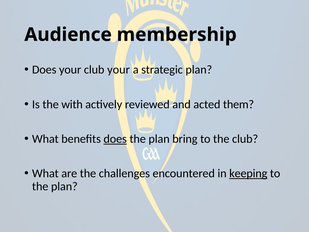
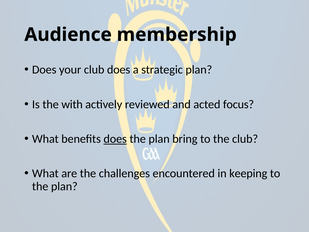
club your: your -> does
them: them -> focus
keeping underline: present -> none
